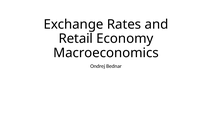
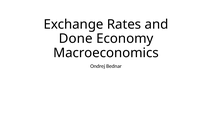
Retail: Retail -> Done
